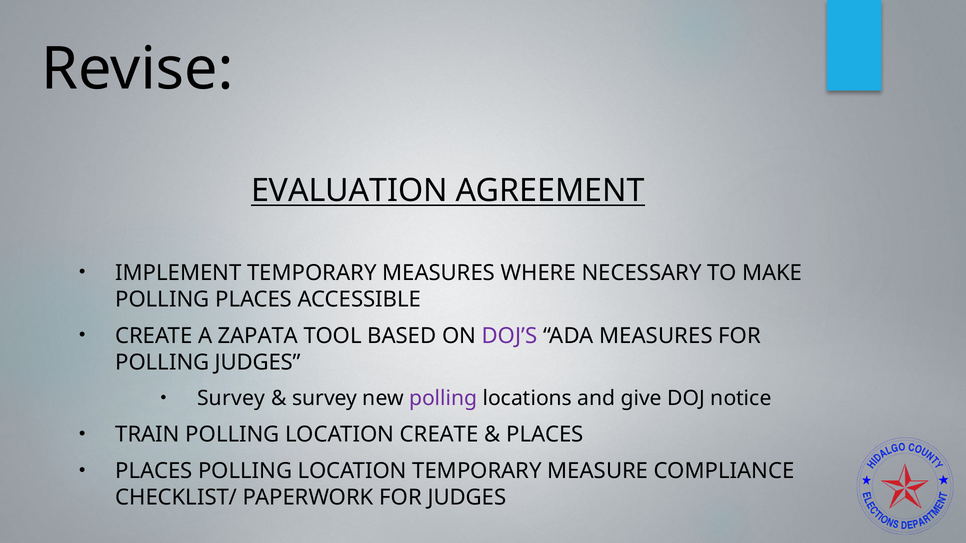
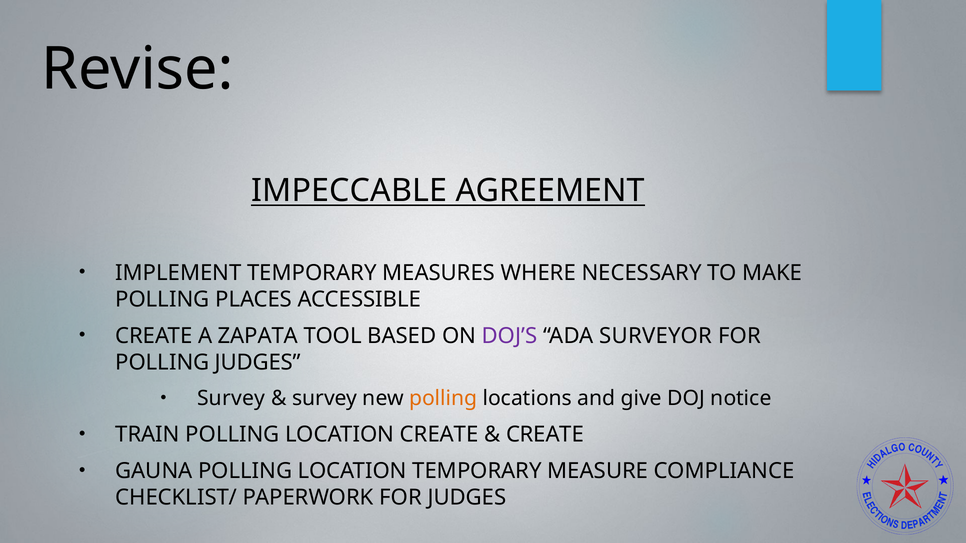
EVALUATION: EVALUATION -> IMPECCABLE
ADA MEASURES: MEASURES -> SURVEYOR
polling at (443, 399) colour: purple -> orange
PLACES at (545, 435): PLACES -> CREATE
PLACES at (154, 471): PLACES -> GAUNA
